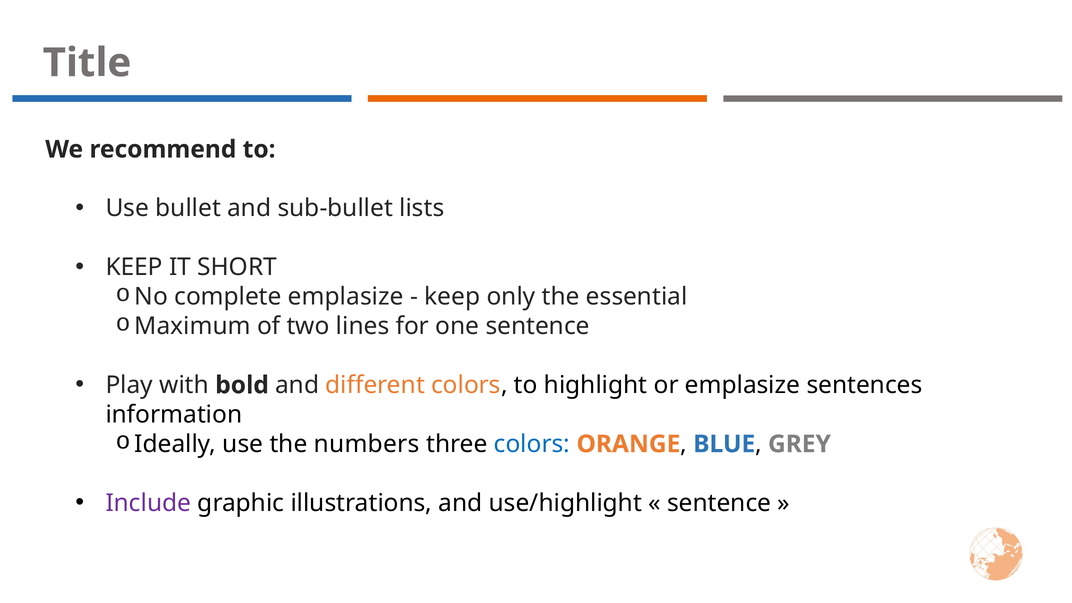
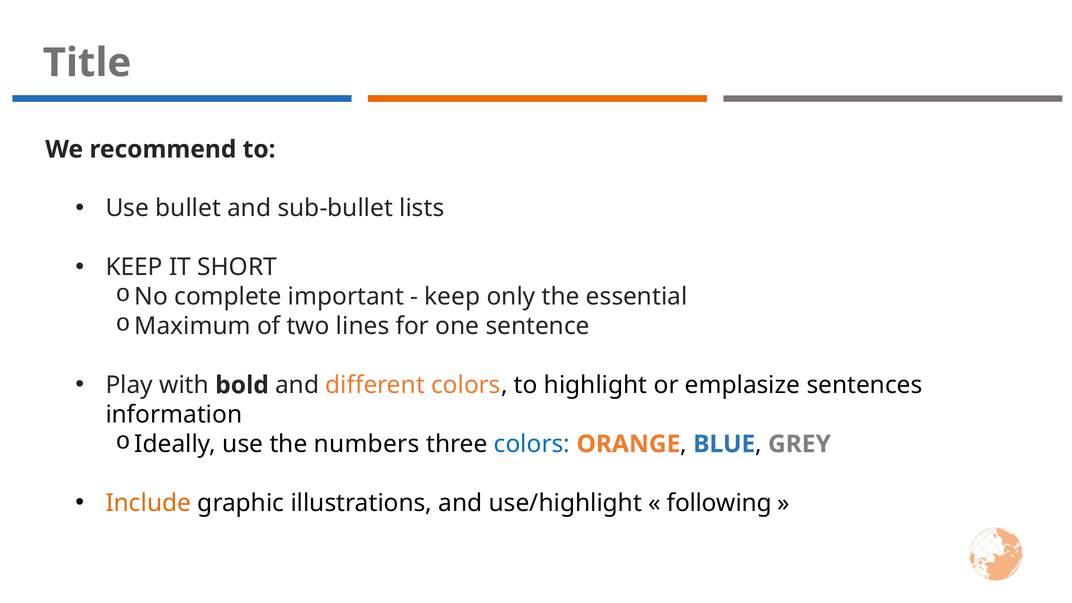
complete emplasize: emplasize -> important
Include colour: purple -> orange
sentence at (719, 503): sentence -> following
